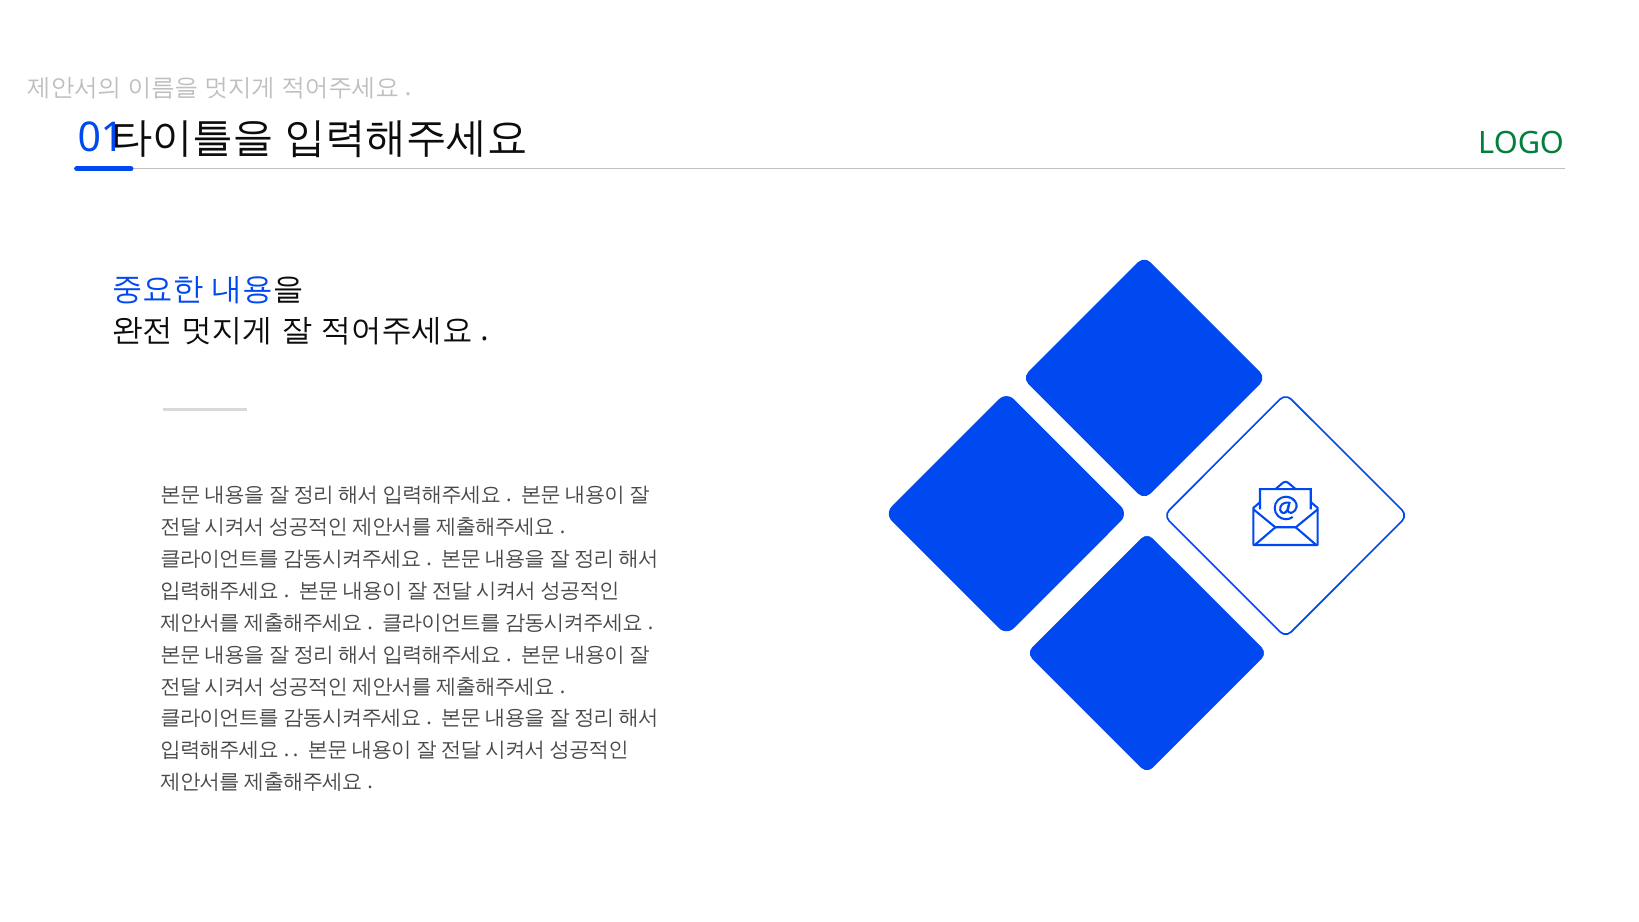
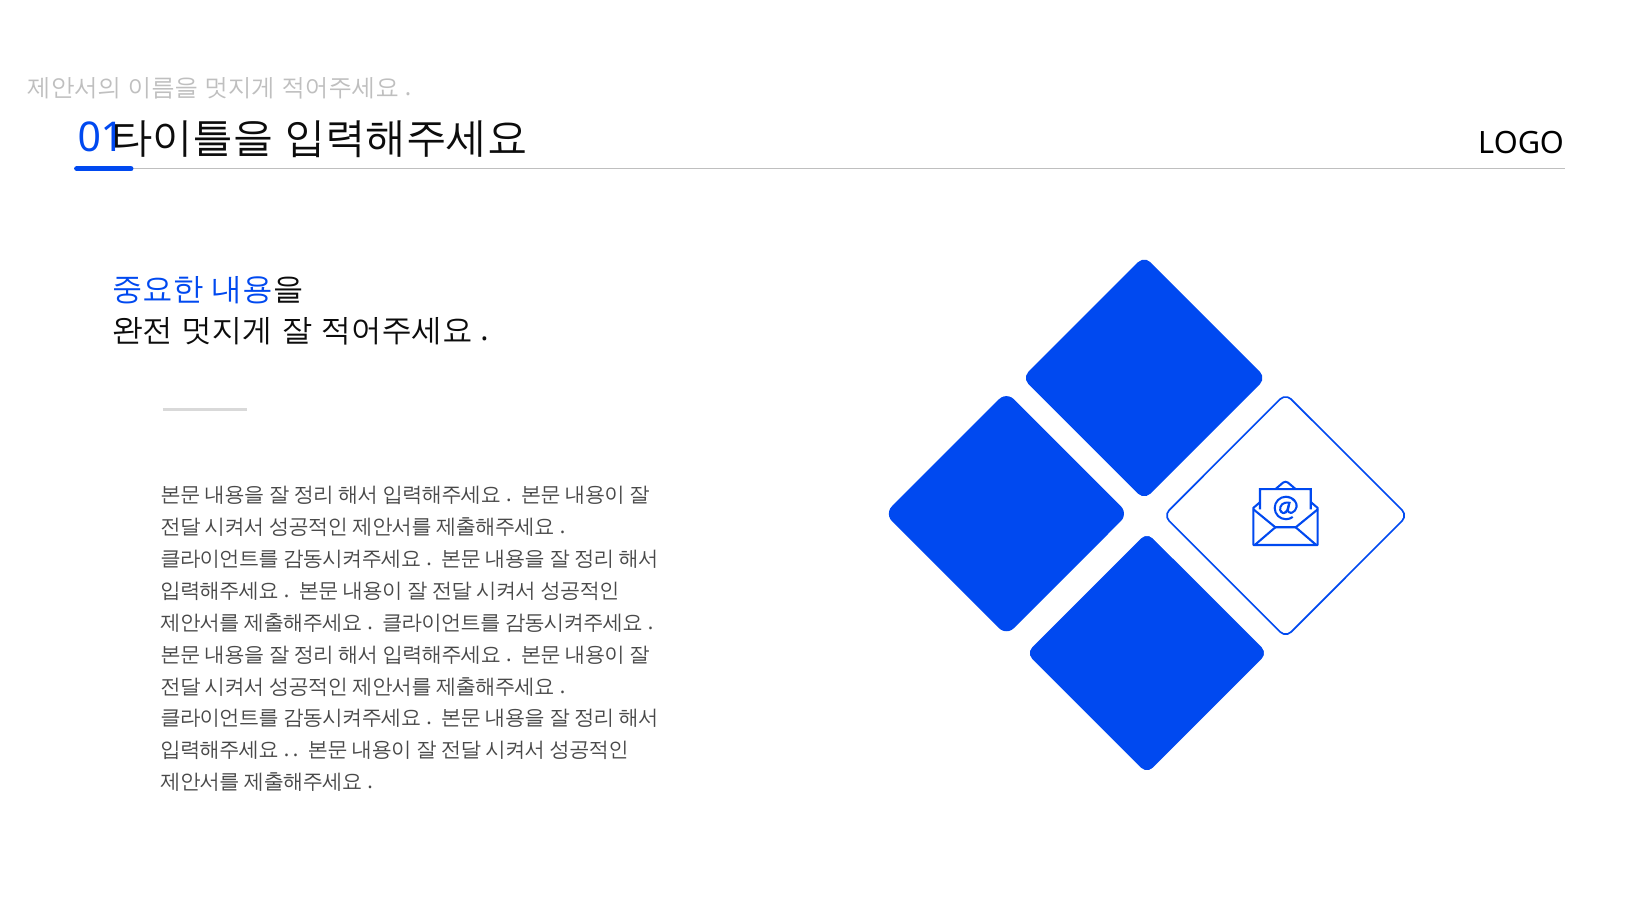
LOGO colour: green -> black
